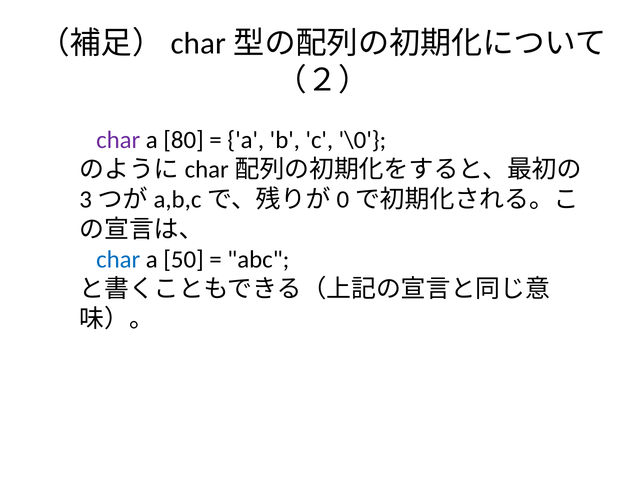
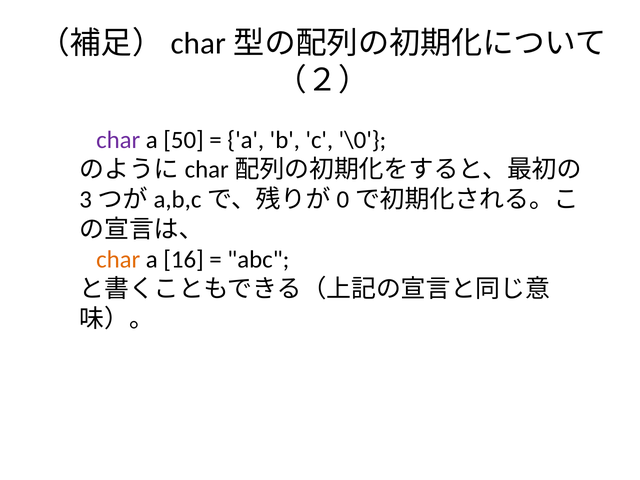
80: 80 -> 50
char at (118, 259) colour: blue -> orange
50: 50 -> 16
